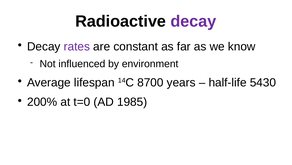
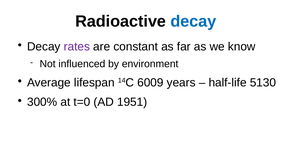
decay at (193, 21) colour: purple -> blue
8700: 8700 -> 6009
5430: 5430 -> 5130
200%: 200% -> 300%
1985: 1985 -> 1951
